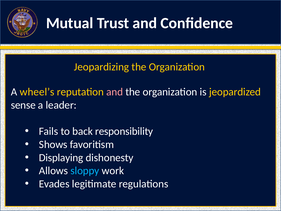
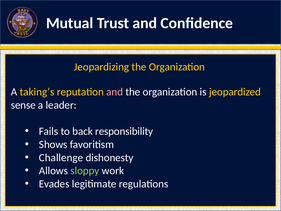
wheel’s: wheel’s -> taking’s
Displaying: Displaying -> Challenge
sloppy colour: light blue -> light green
